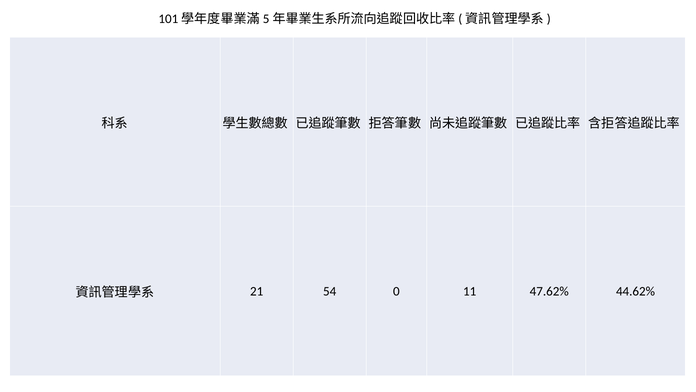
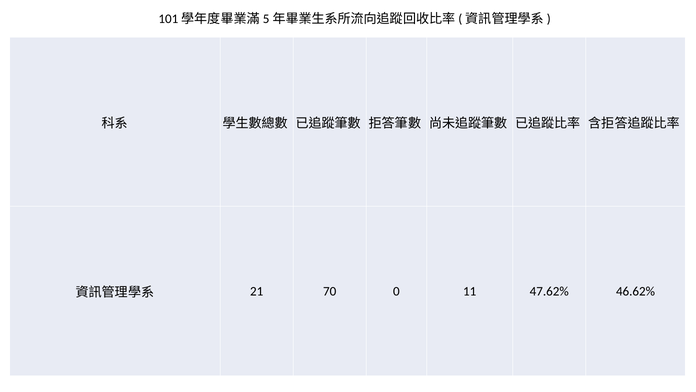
54: 54 -> 70
44.62%: 44.62% -> 46.62%
